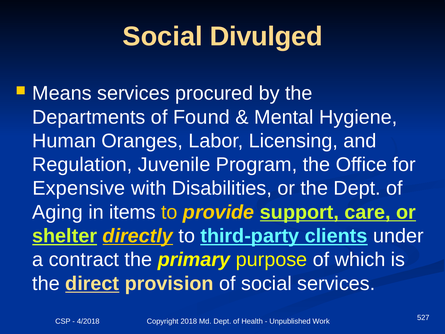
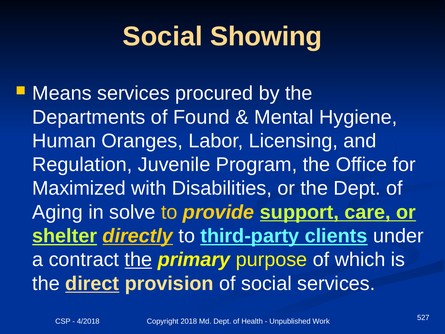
Divulged: Divulged -> Showing
Expensive: Expensive -> Maximized
items: items -> solve
the at (138, 260) underline: none -> present
